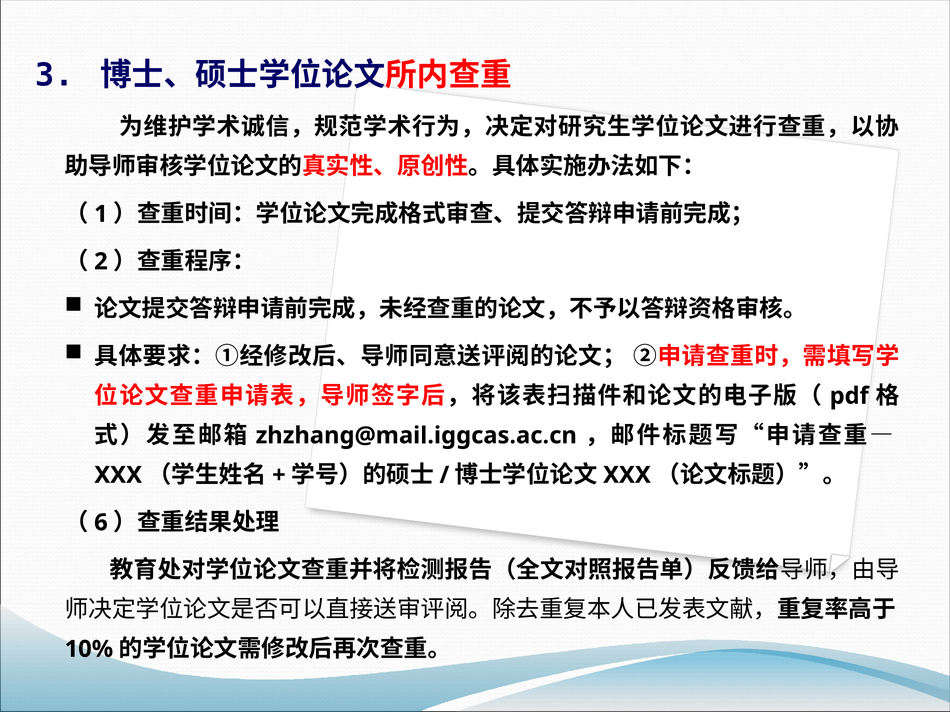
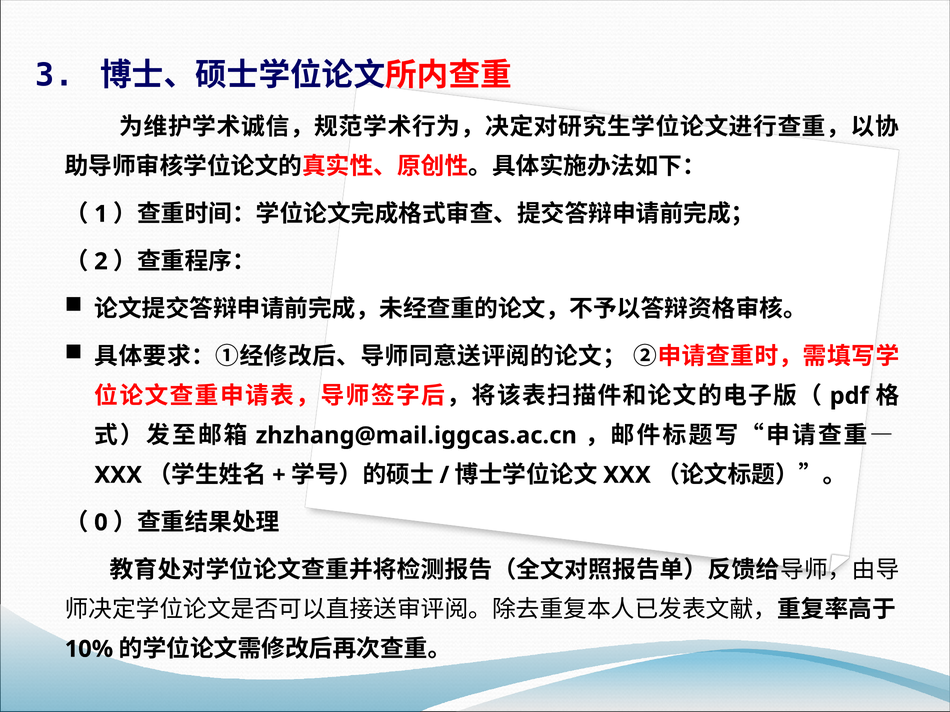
6: 6 -> 0
